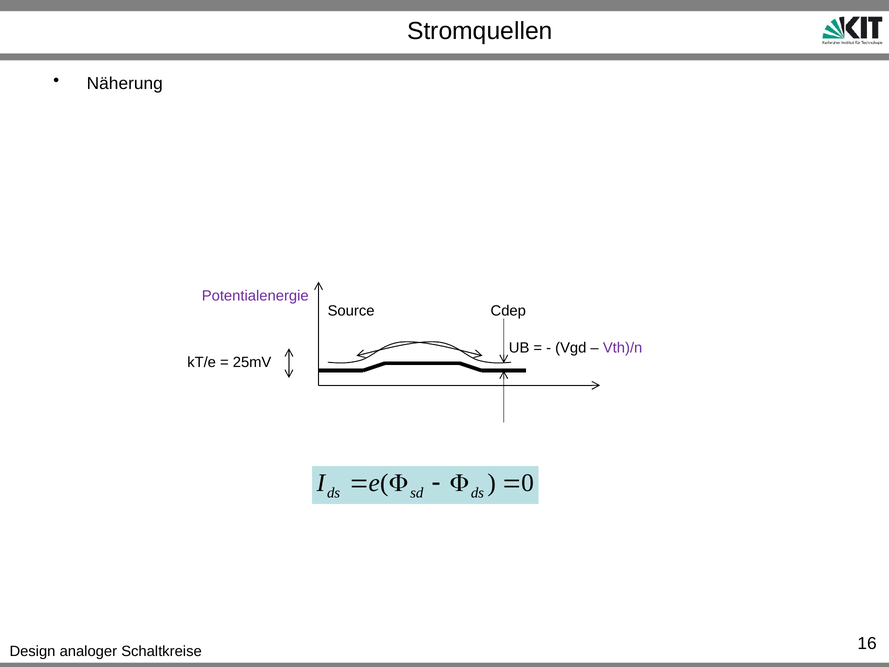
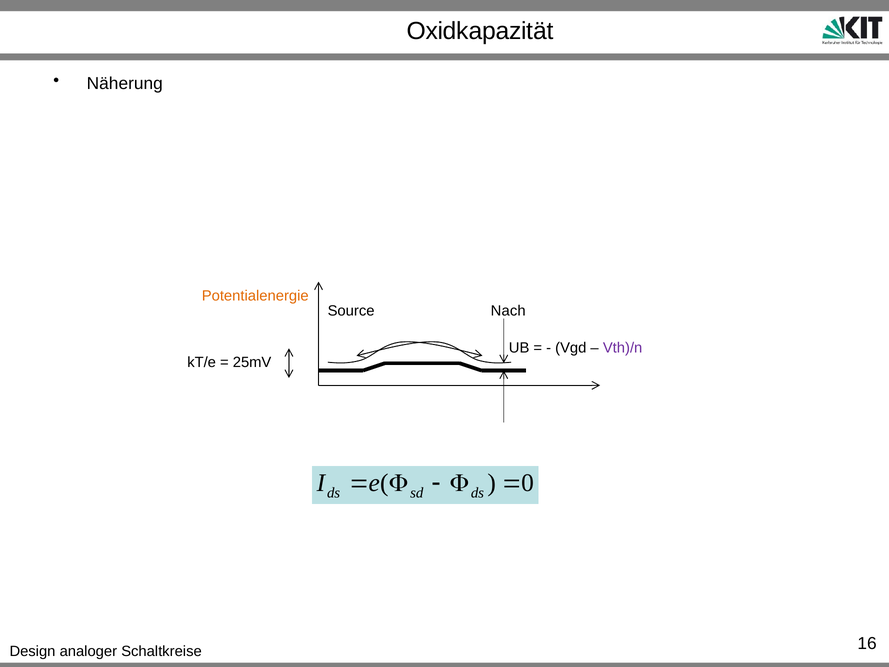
Stromquellen: Stromquellen -> Oxidkapazität
Potentialenergie colour: purple -> orange
Cdep: Cdep -> Nach
